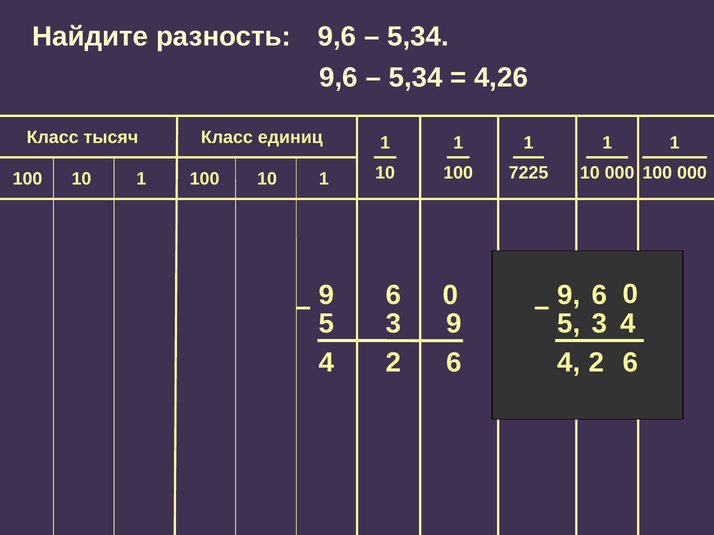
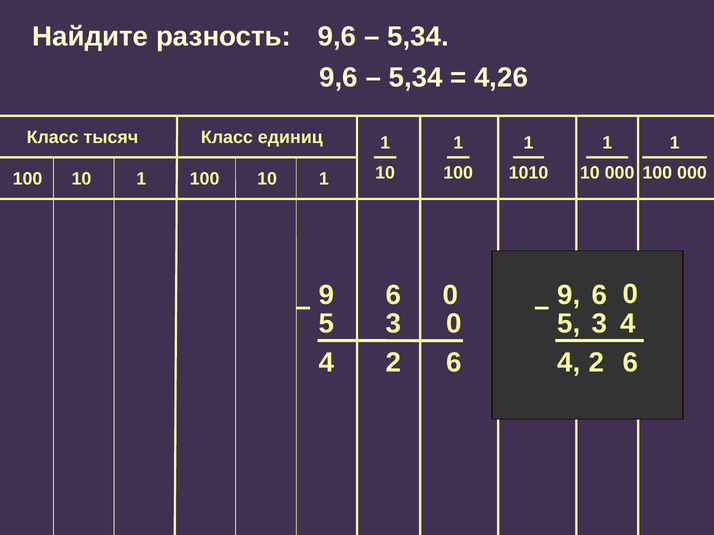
7225: 7225 -> 1010
3 9: 9 -> 0
